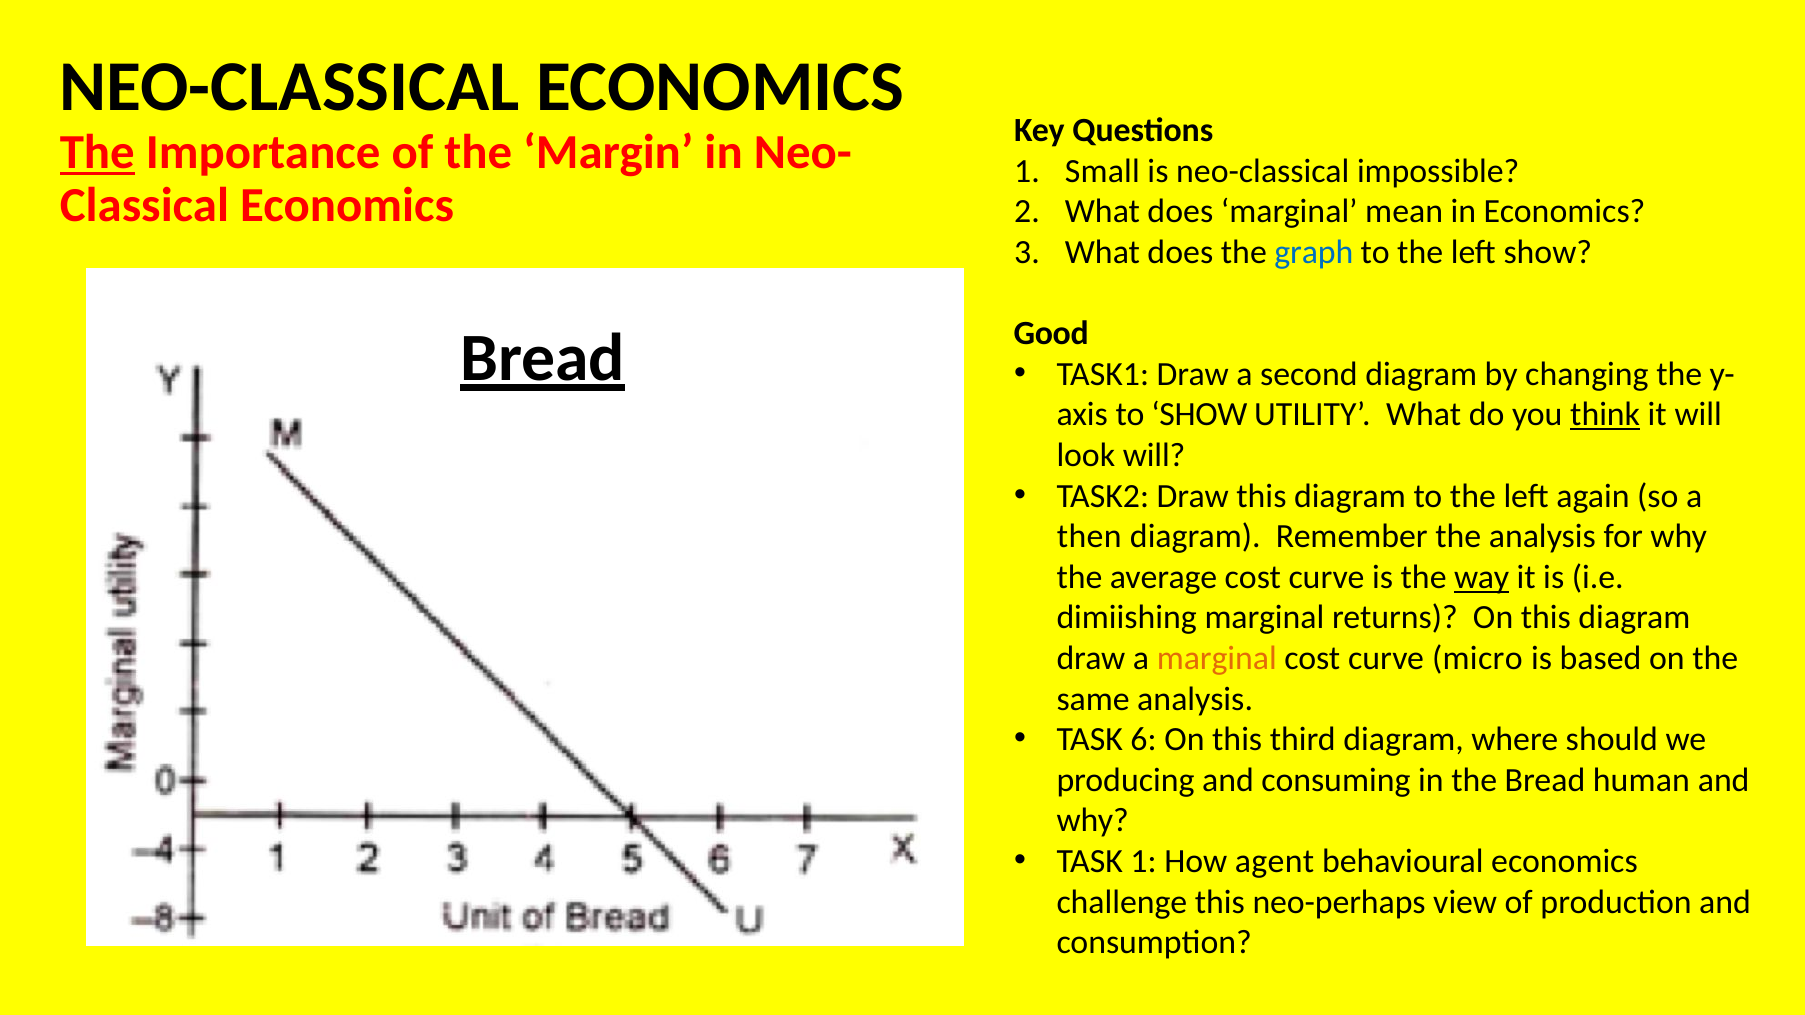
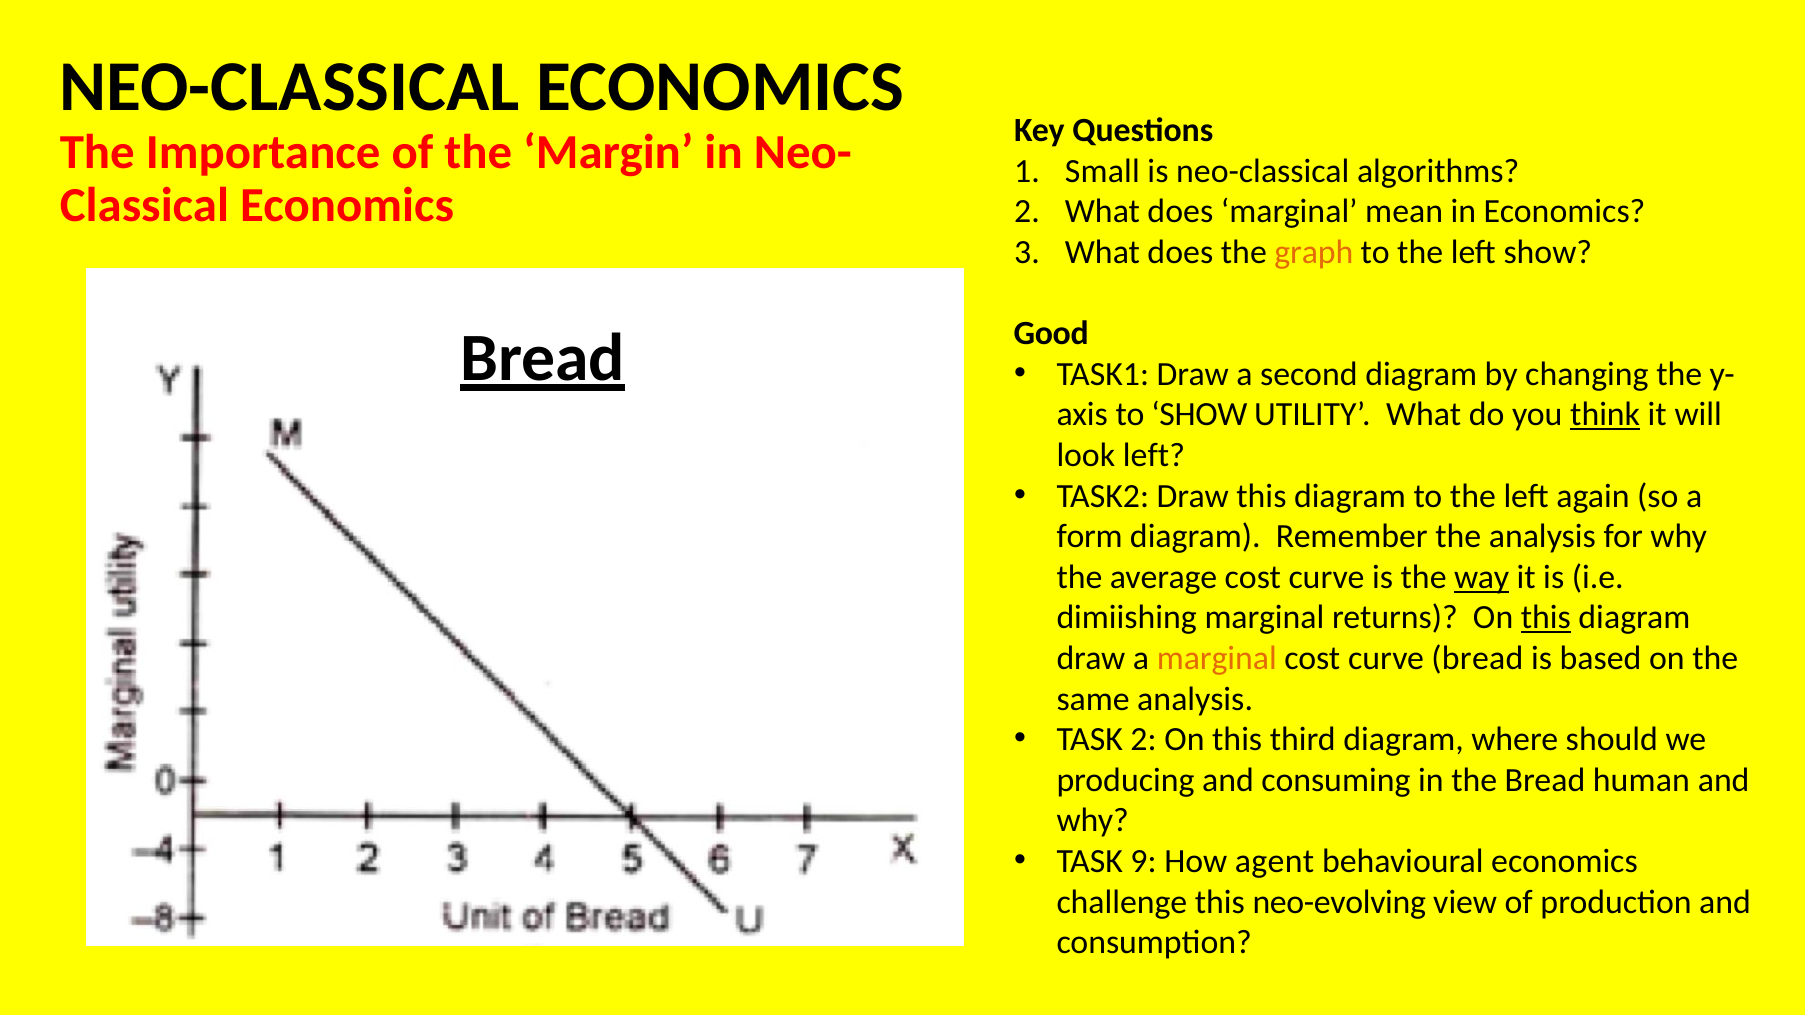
The at (97, 152) underline: present -> none
impossible: impossible -> algorithms
graph colour: blue -> orange
look will: will -> left
then: then -> form
this at (1546, 618) underline: none -> present
curve micro: micro -> bread
TASK 6: 6 -> 2
TASK 1: 1 -> 9
neo-perhaps: neo-perhaps -> neo-evolving
